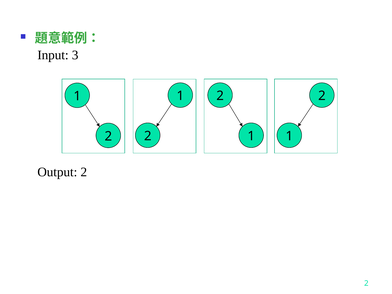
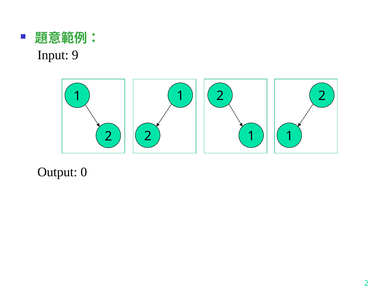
3: 3 -> 9
Output 2: 2 -> 0
